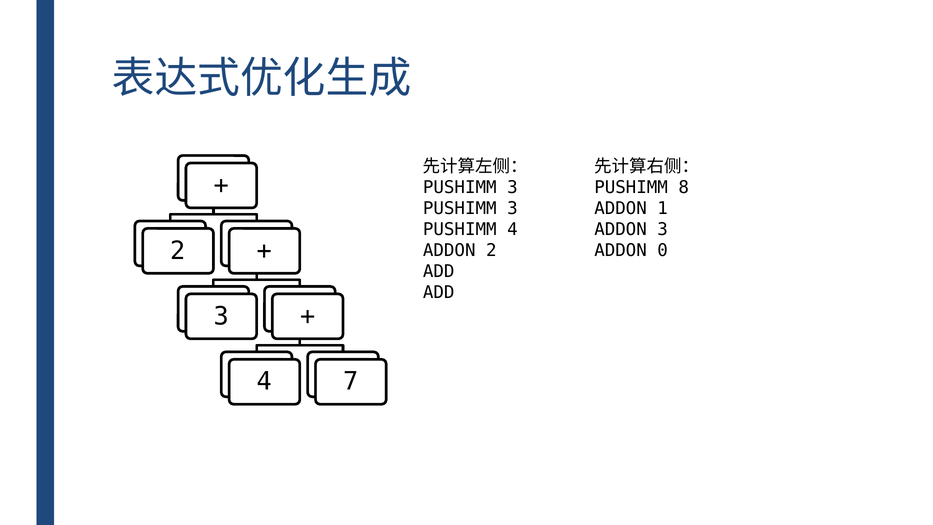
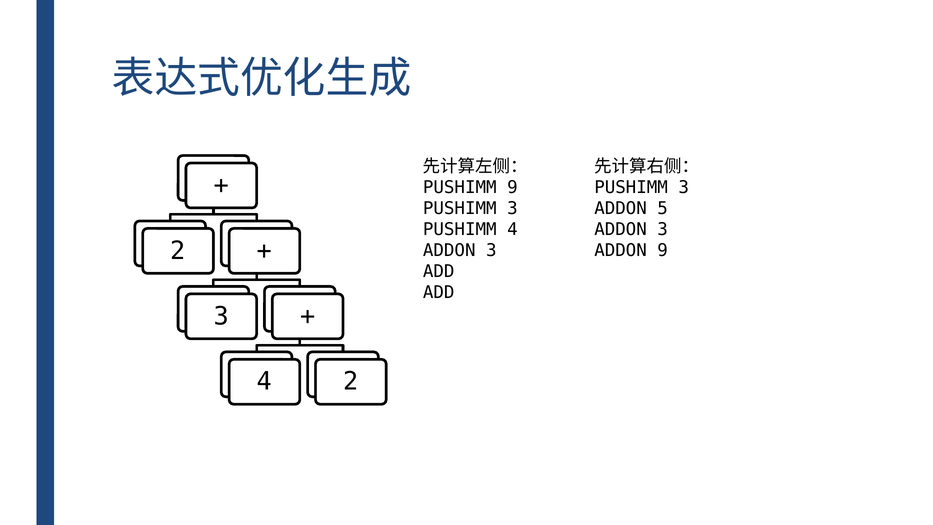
3 at (512, 187): 3 -> 9
8 at (684, 187): 8 -> 3
1: 1 -> 5
2 at (491, 250): 2 -> 3
ADDON 0: 0 -> 9
4 7: 7 -> 2
